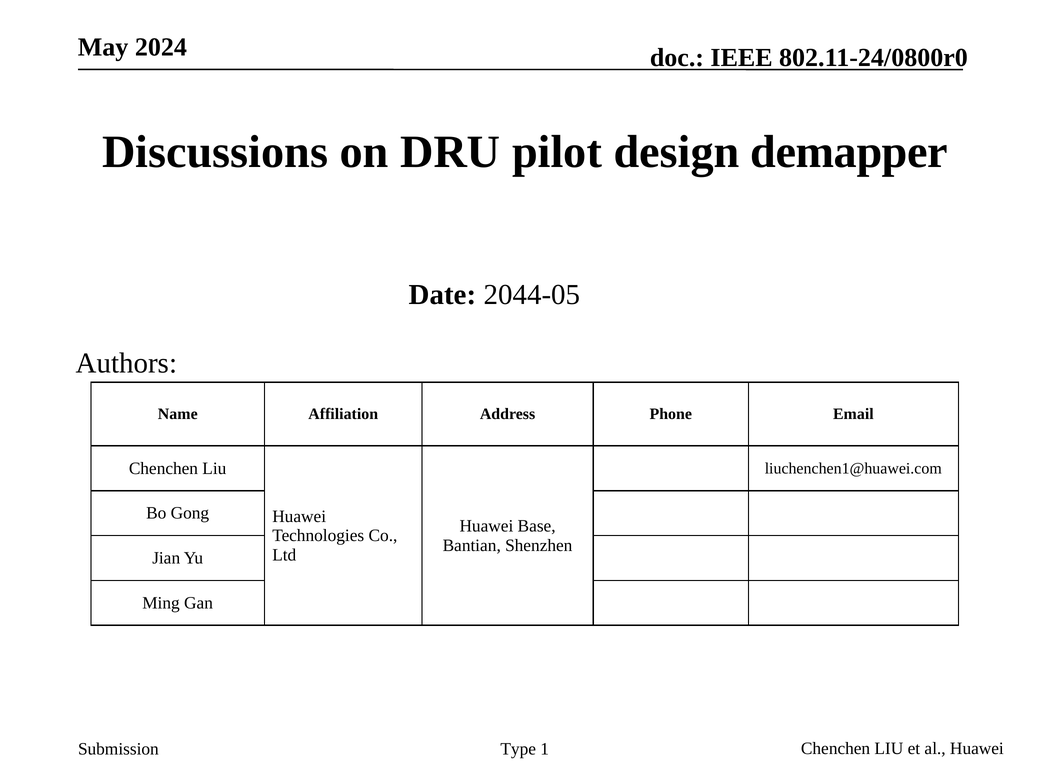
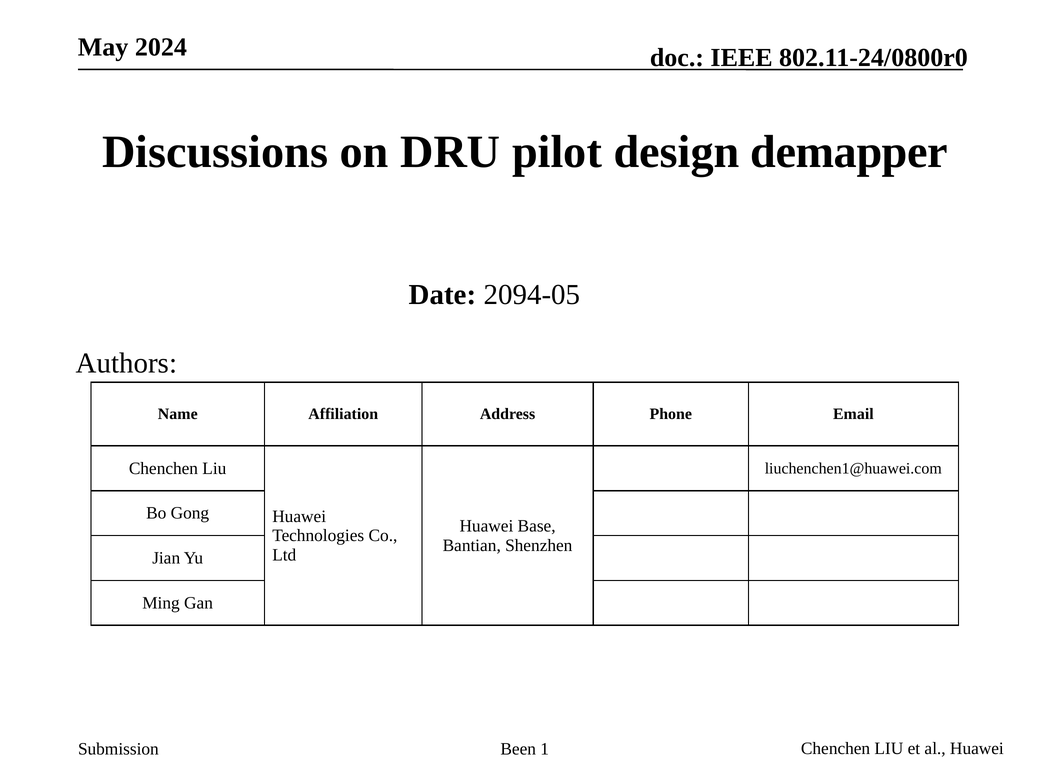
2044-05: 2044-05 -> 2094-05
Type: Type -> Been
